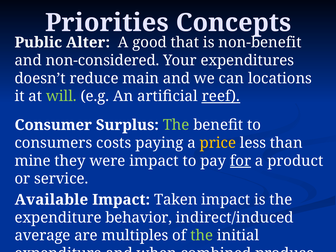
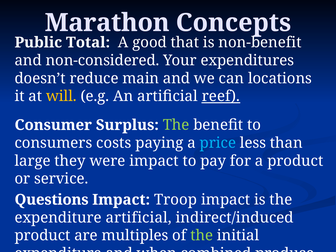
Priorities: Priorities -> Marathon
Public Alter: Alter -> Total
will colour: light green -> yellow
price colour: yellow -> light blue
mine: mine -> large
for underline: present -> none
Available: Available -> Questions
Taken: Taken -> Troop
expenditure behavior: behavior -> artificial
average at (43, 236): average -> product
